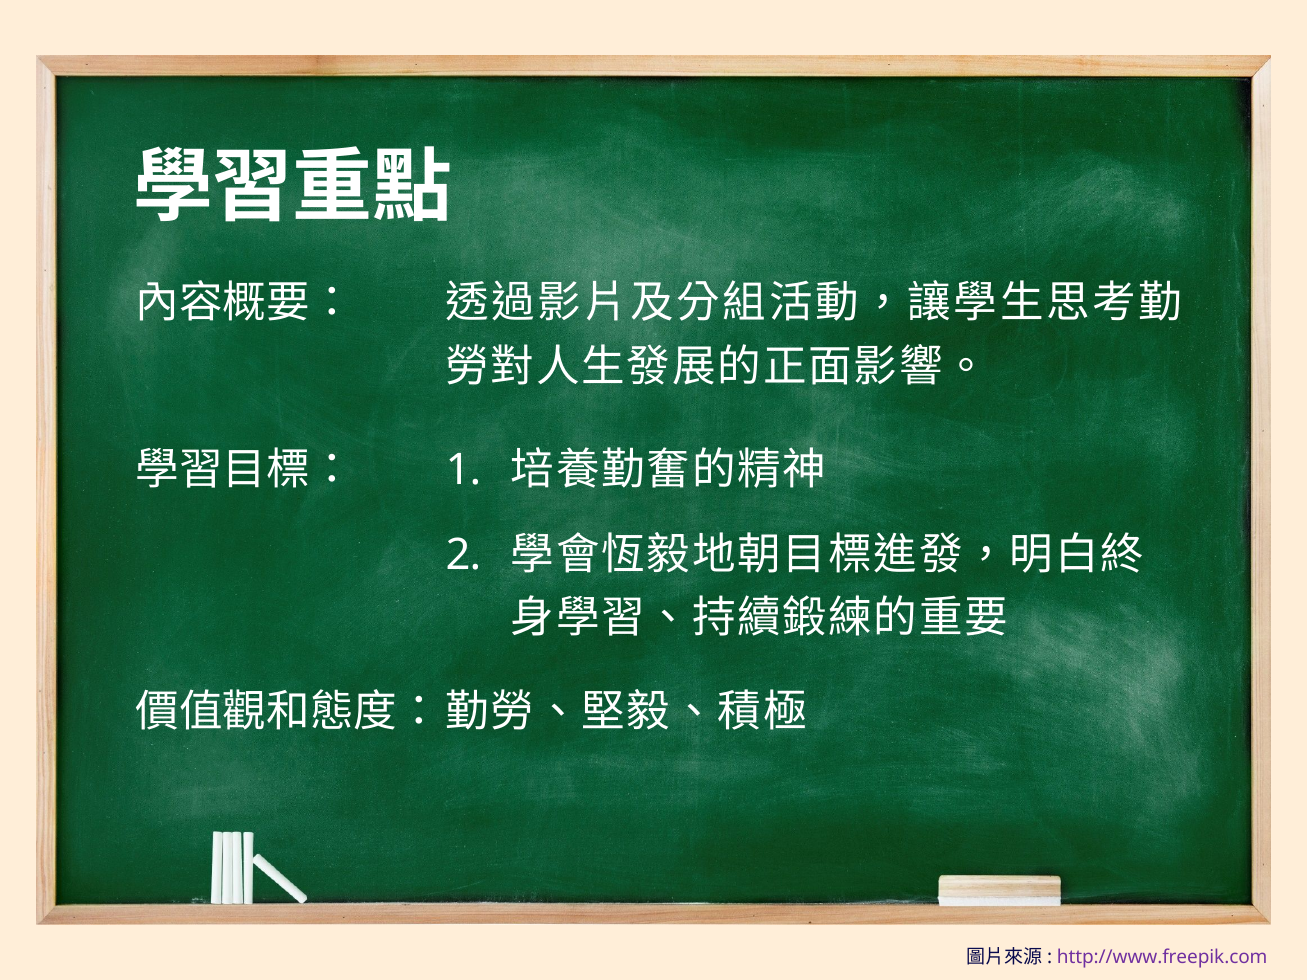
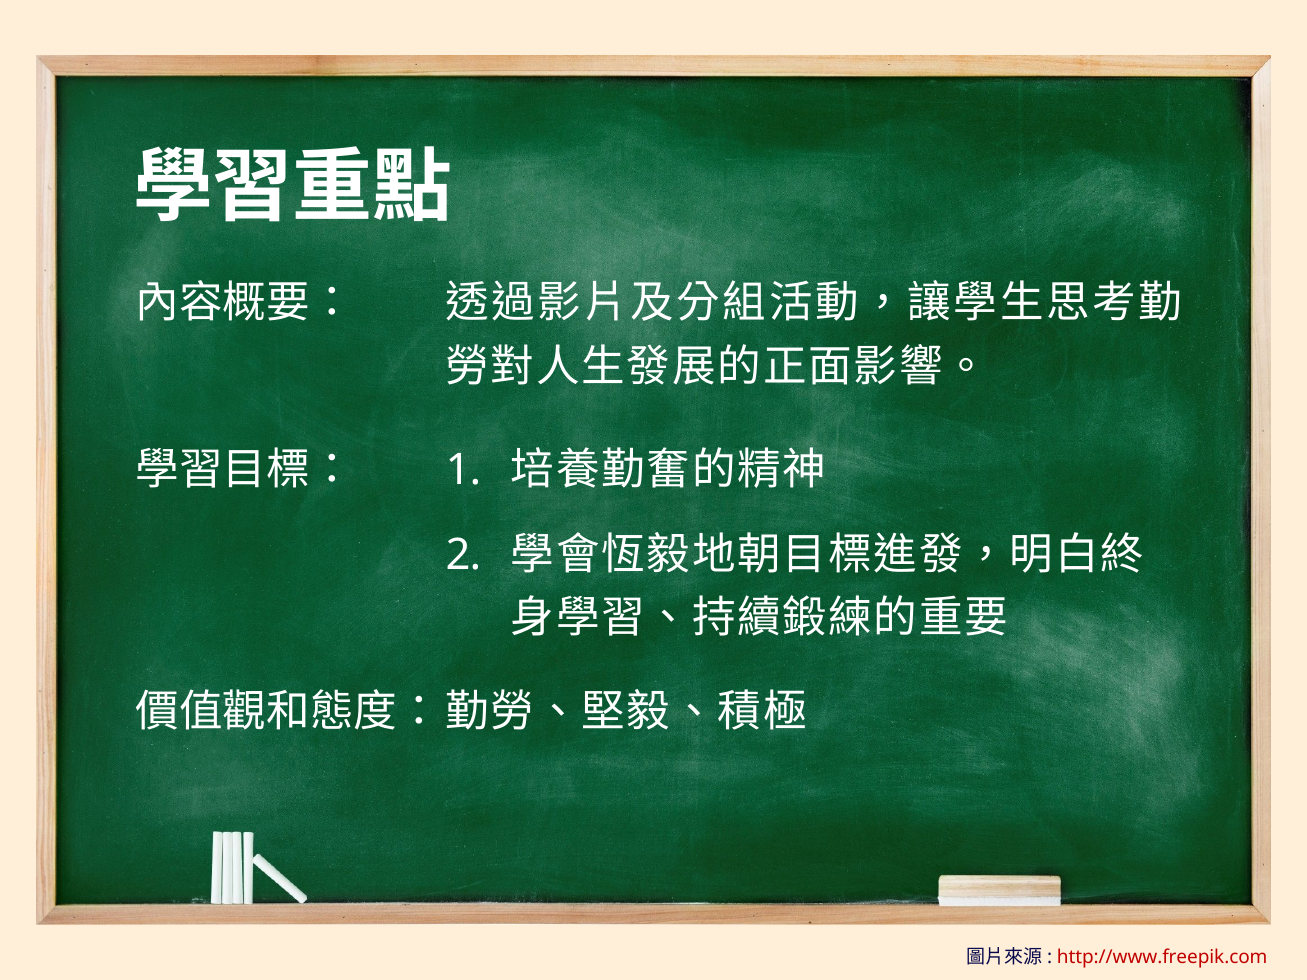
http://www.freepik.com colour: purple -> red
